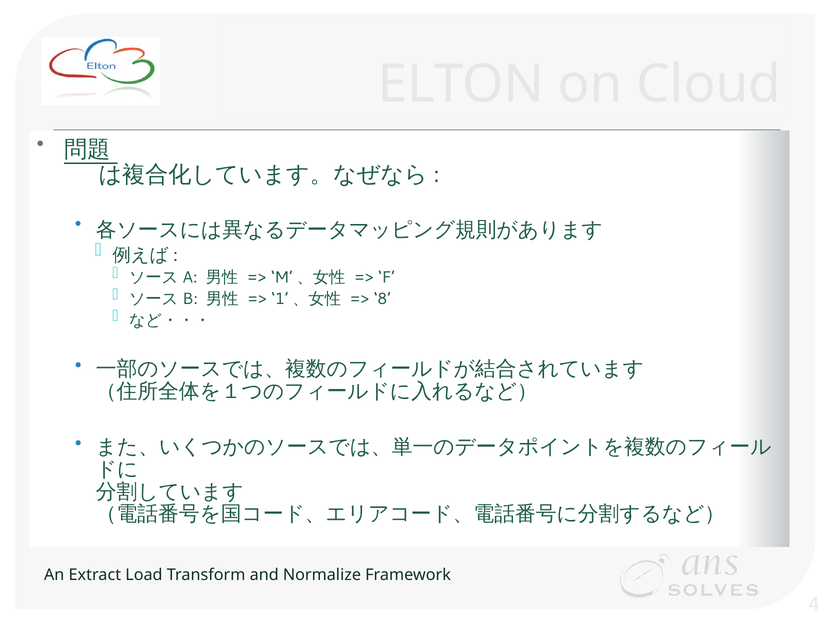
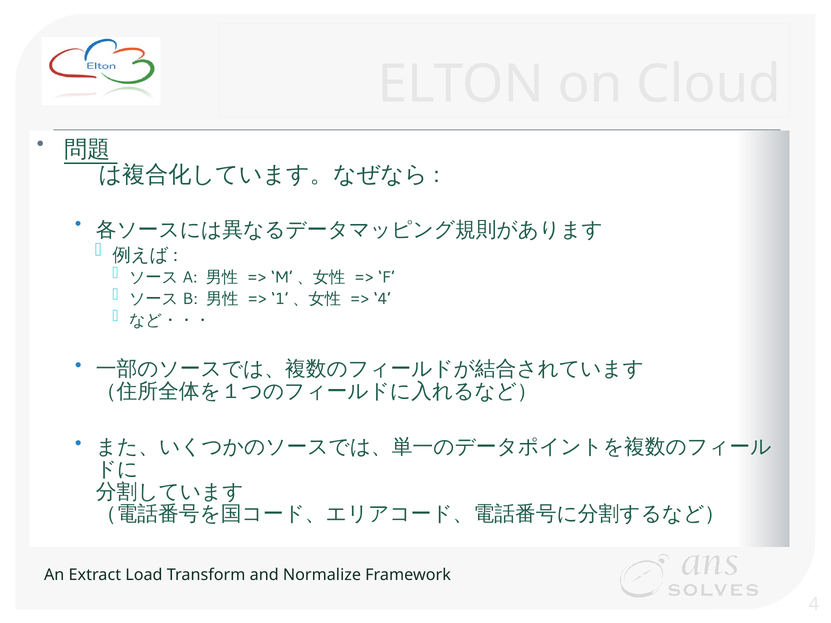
8 at (382, 299): 8 -> 4
